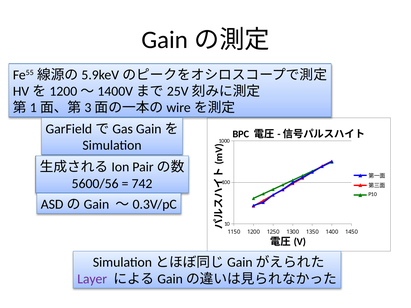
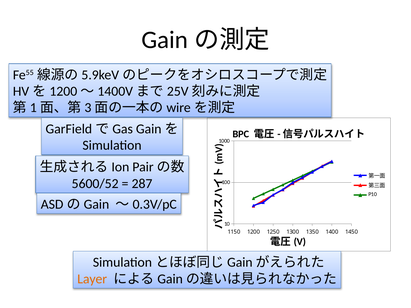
5600/56: 5600/56 -> 5600/52
742: 742 -> 287
Layer colour: purple -> orange
